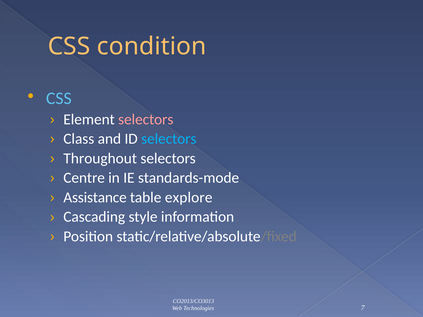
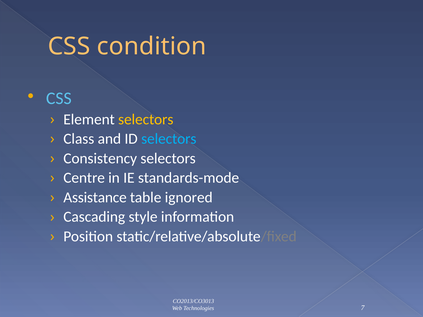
selectors at (146, 119) colour: pink -> yellow
Throughout: Throughout -> Consistency
explore: explore -> ignored
